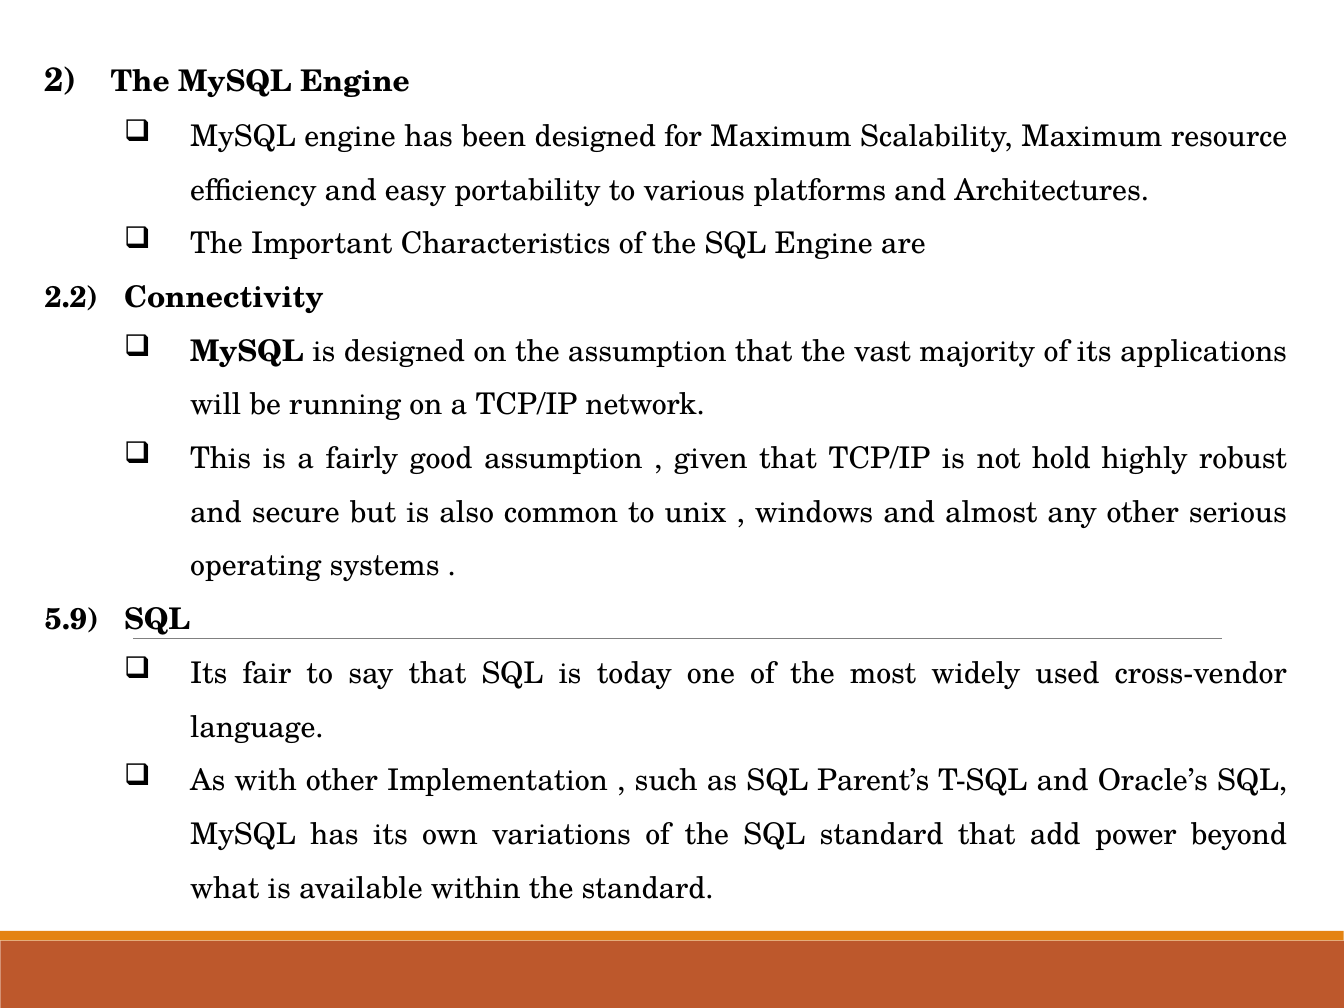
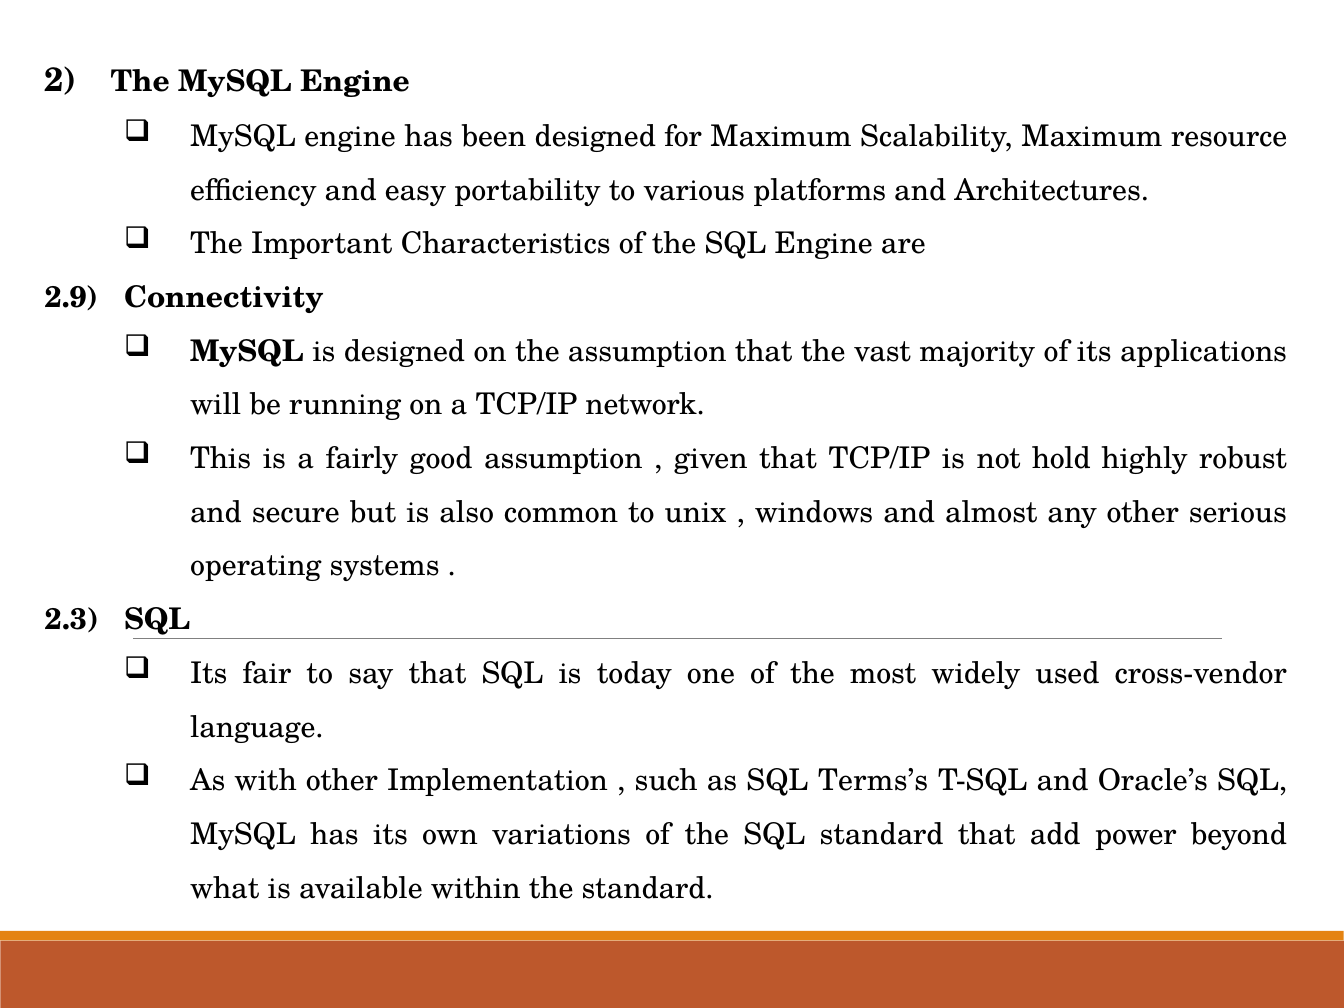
2.2: 2.2 -> 2.9
5.9: 5.9 -> 2.3
Parent’s: Parent’s -> Terms’s
